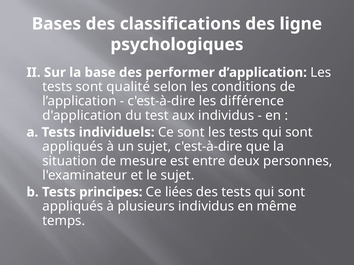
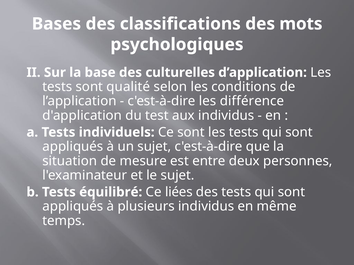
ligne: ligne -> mots
performer: performer -> culturelles
principes: principes -> équilibré
